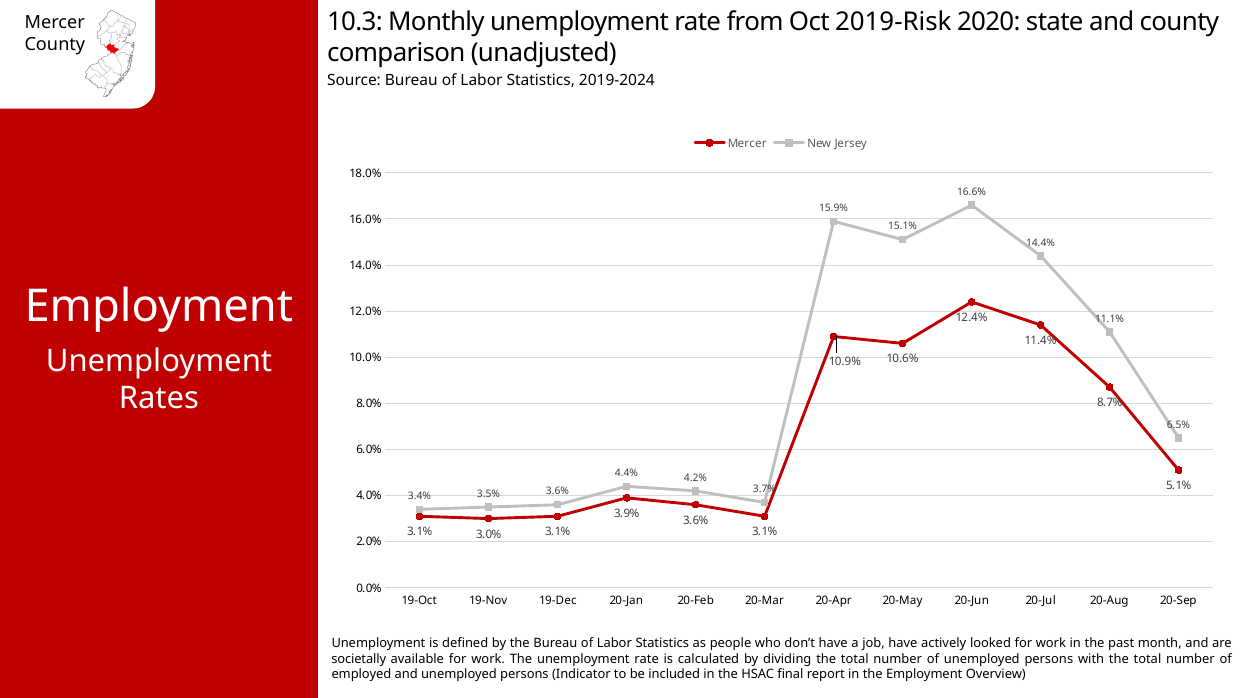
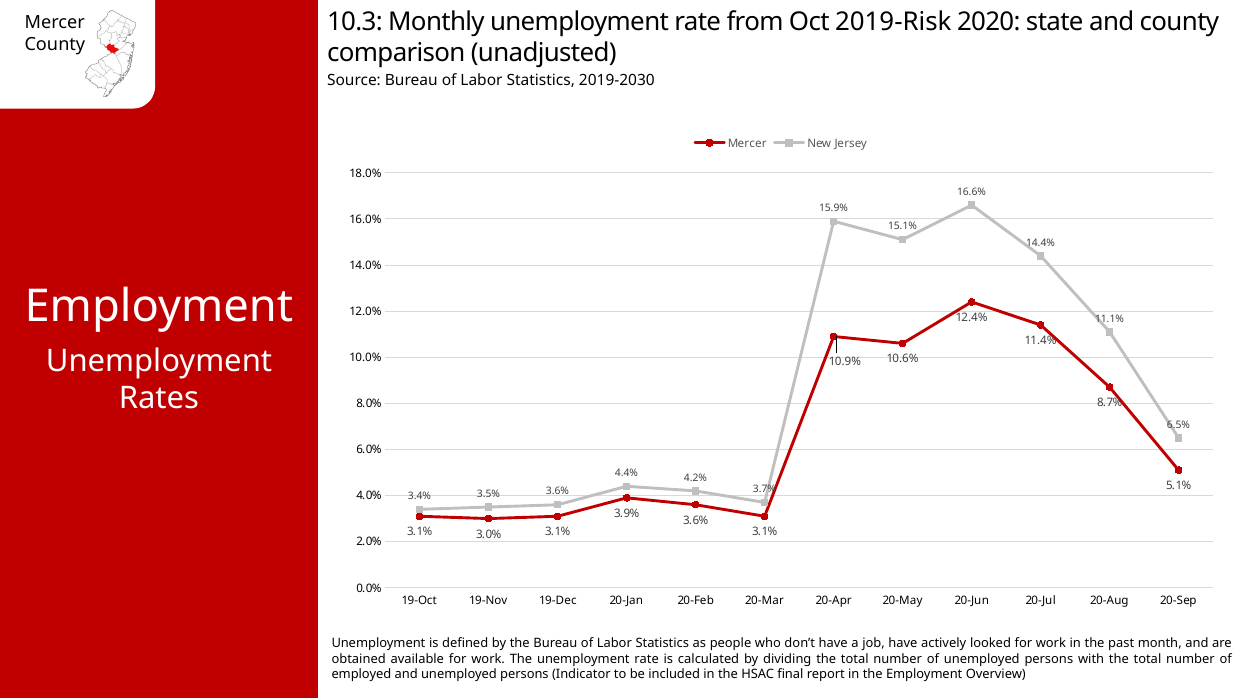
2019-2024: 2019-2024 -> 2019-2030
societally: societally -> obtained
